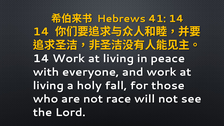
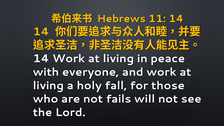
41: 41 -> 11
race: race -> fails
